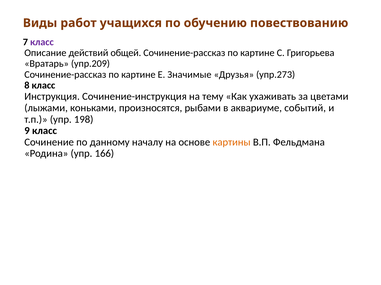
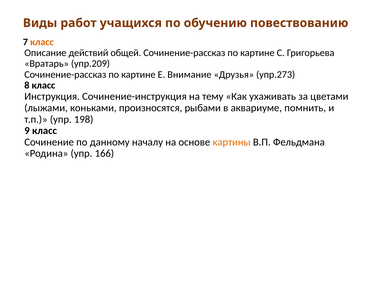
класс at (42, 42) colour: purple -> orange
Значимые: Значимые -> Внимание
событий: событий -> помнить
